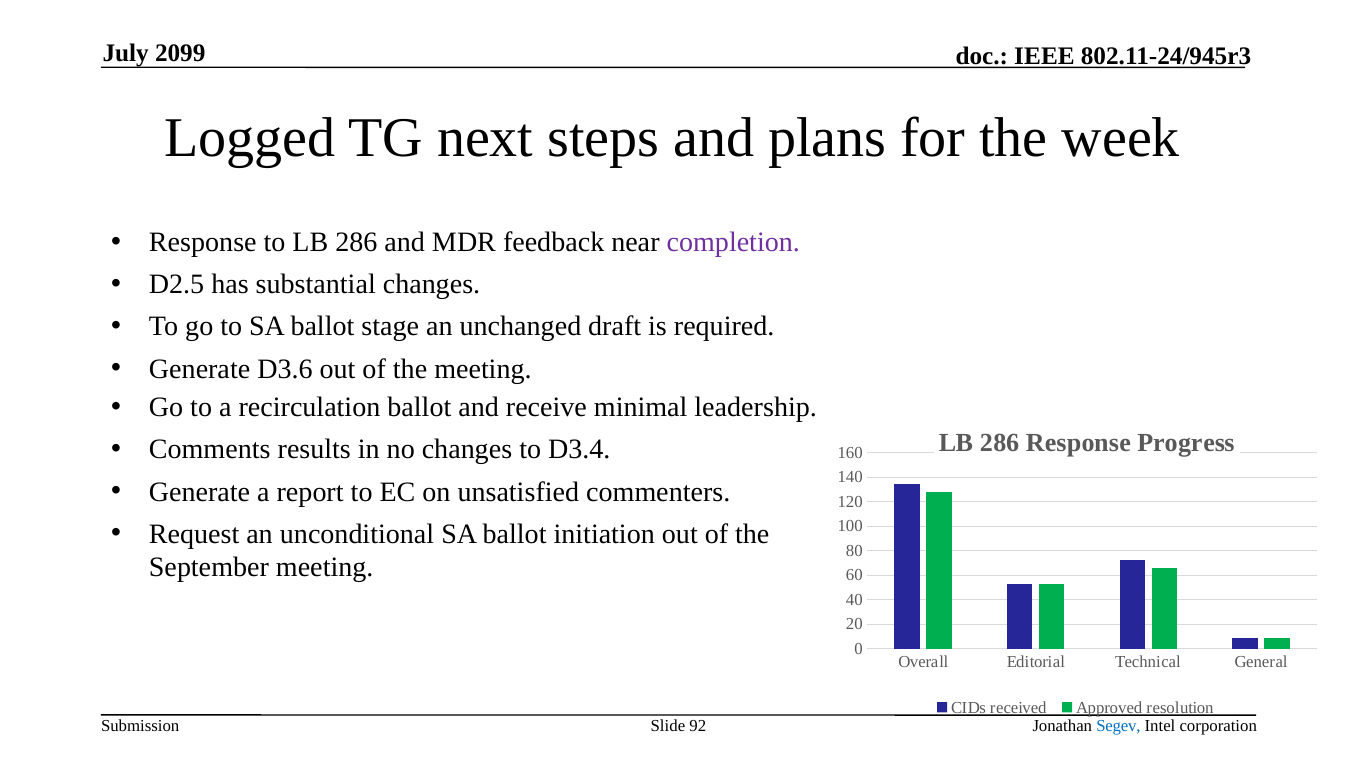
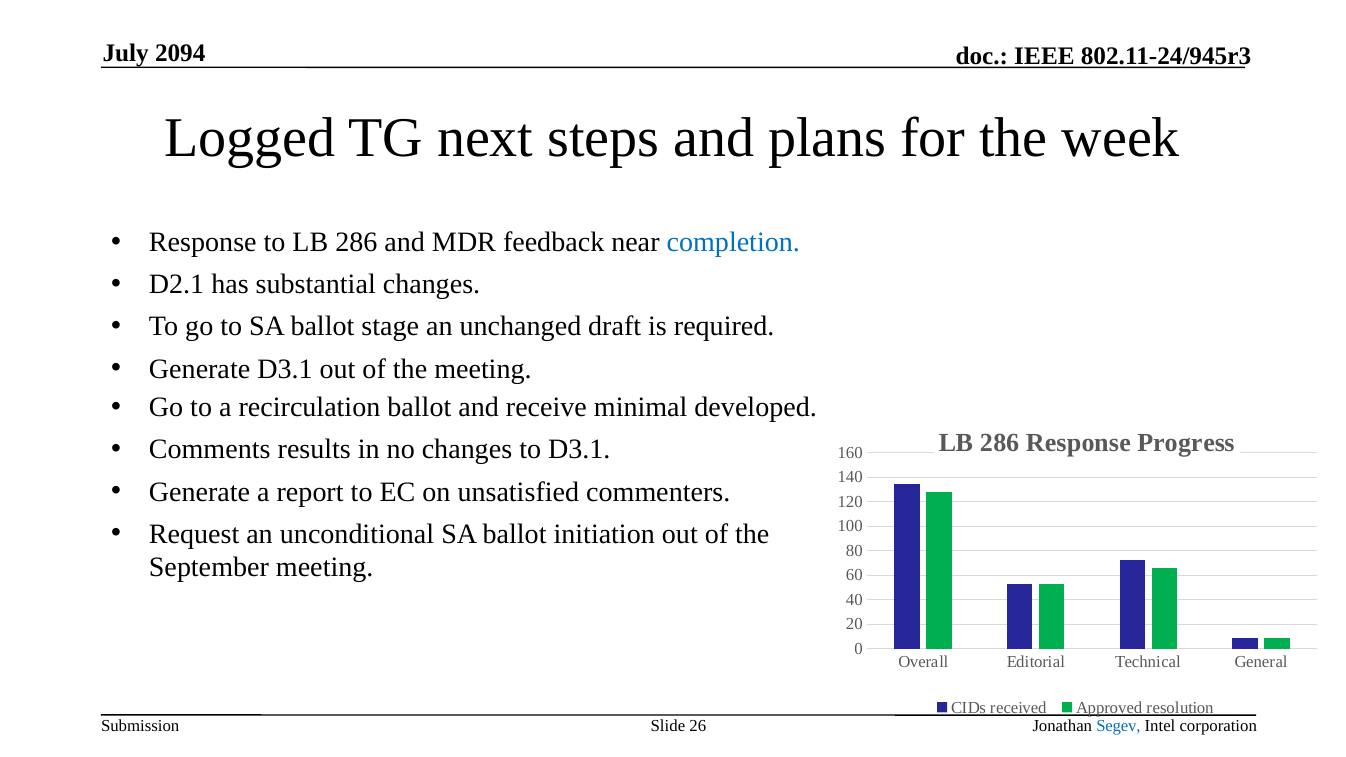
2099: 2099 -> 2094
completion colour: purple -> blue
D2.5: D2.5 -> D2.1
Generate D3.6: D3.6 -> D3.1
leadership: leadership -> developed
to D3.4: D3.4 -> D3.1
92: 92 -> 26
